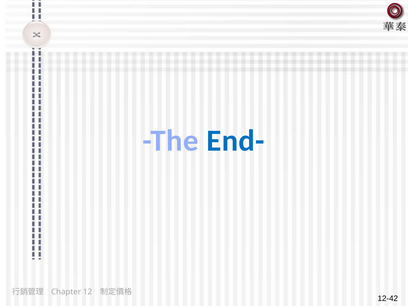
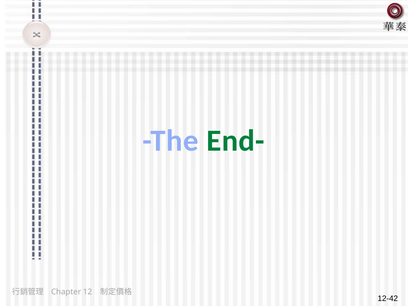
End- colour: blue -> green
